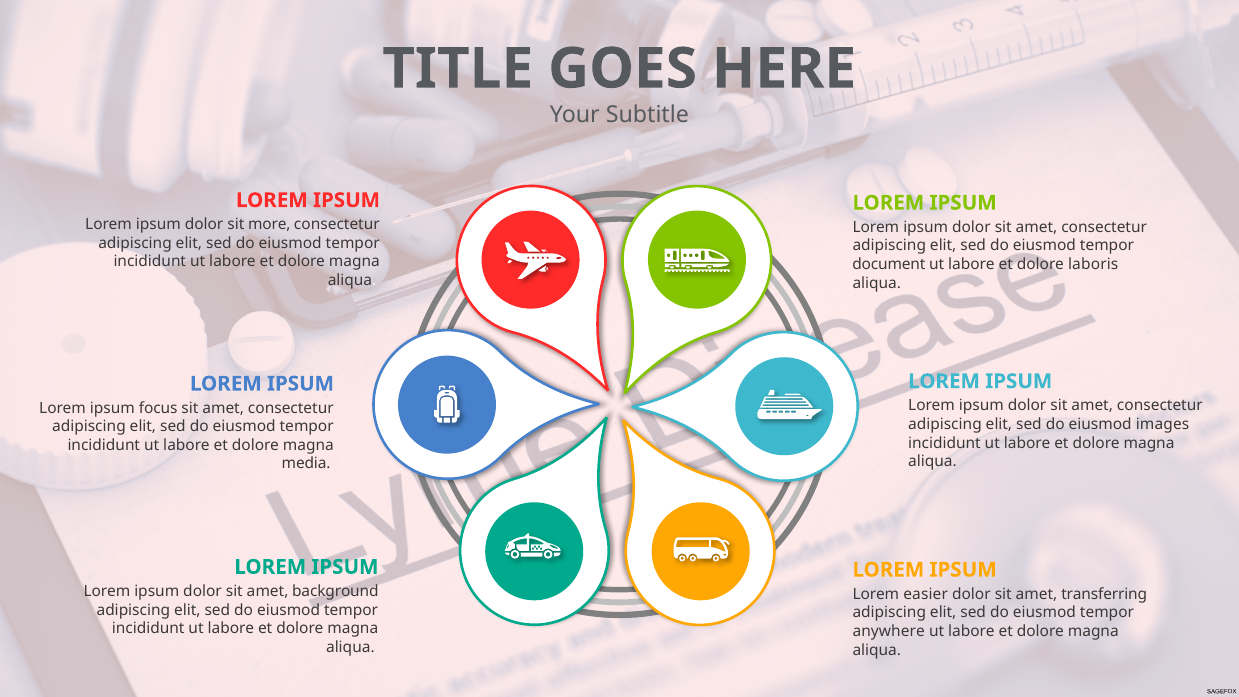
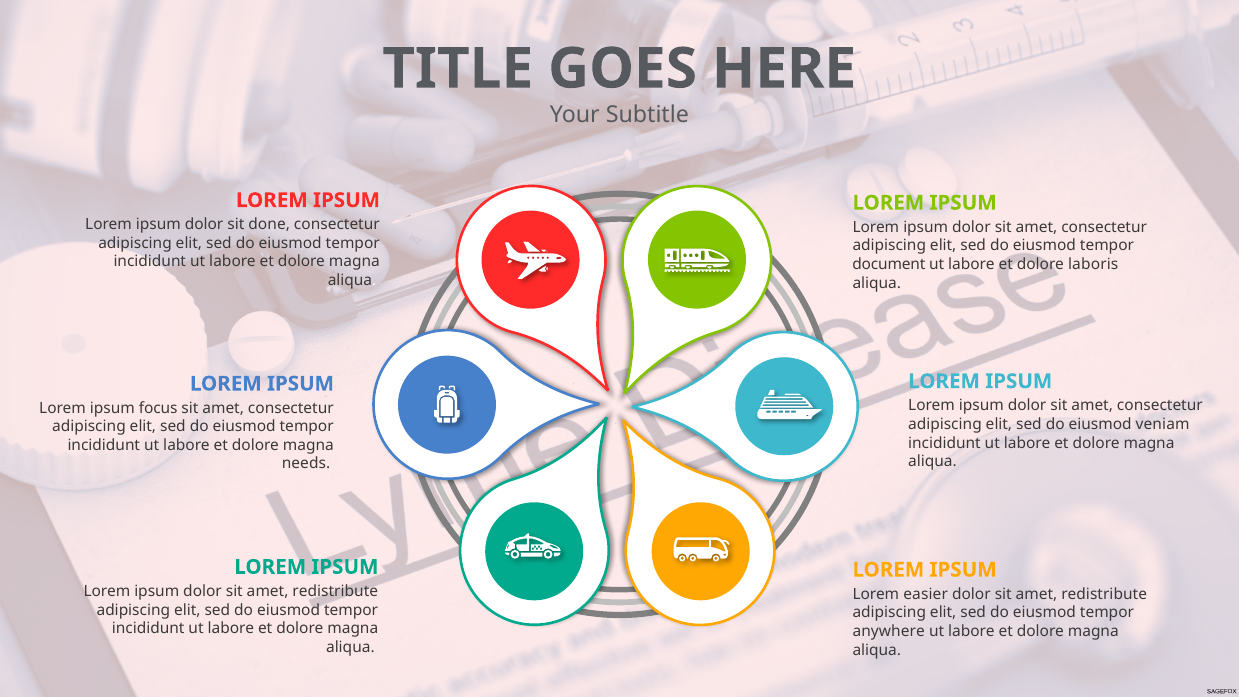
more: more -> done
images: images -> veniam
media: media -> needs
background at (335, 591): background -> redistribute
transferring at (1104, 594): transferring -> redistribute
